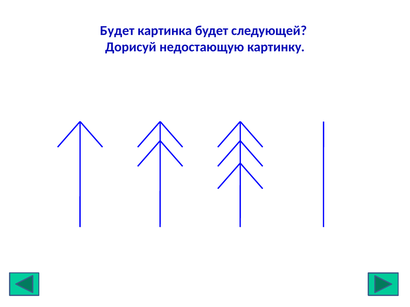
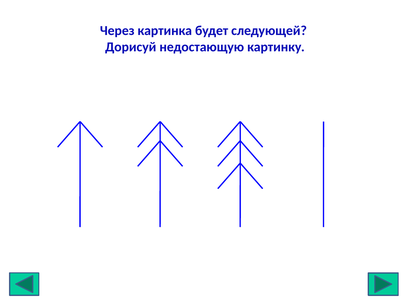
Будет at (117, 31): Будет -> Через
